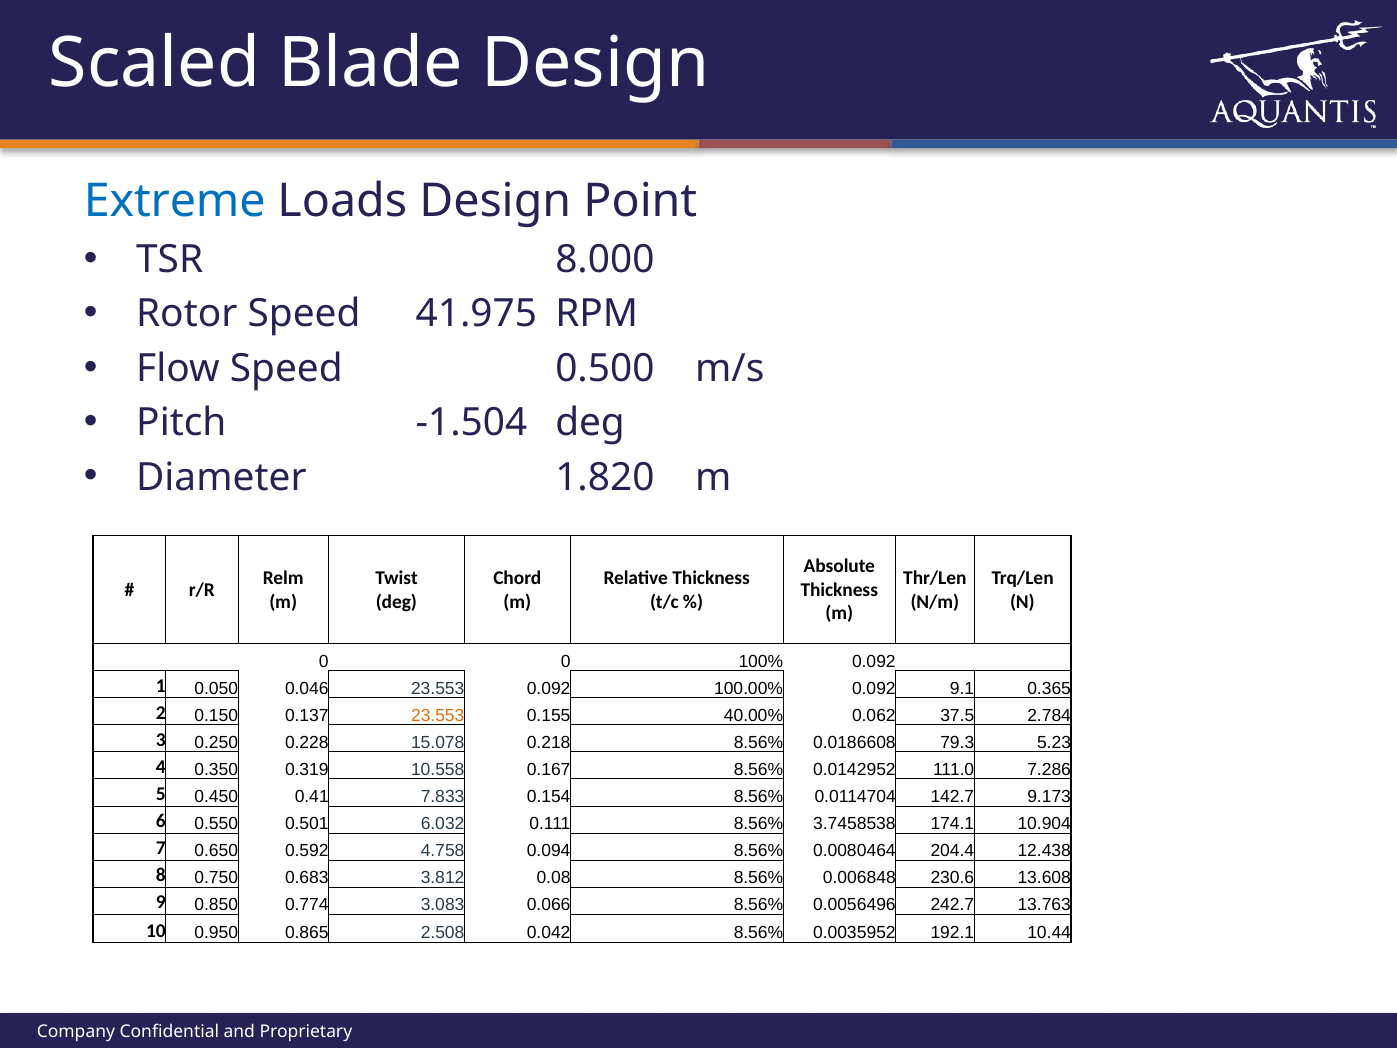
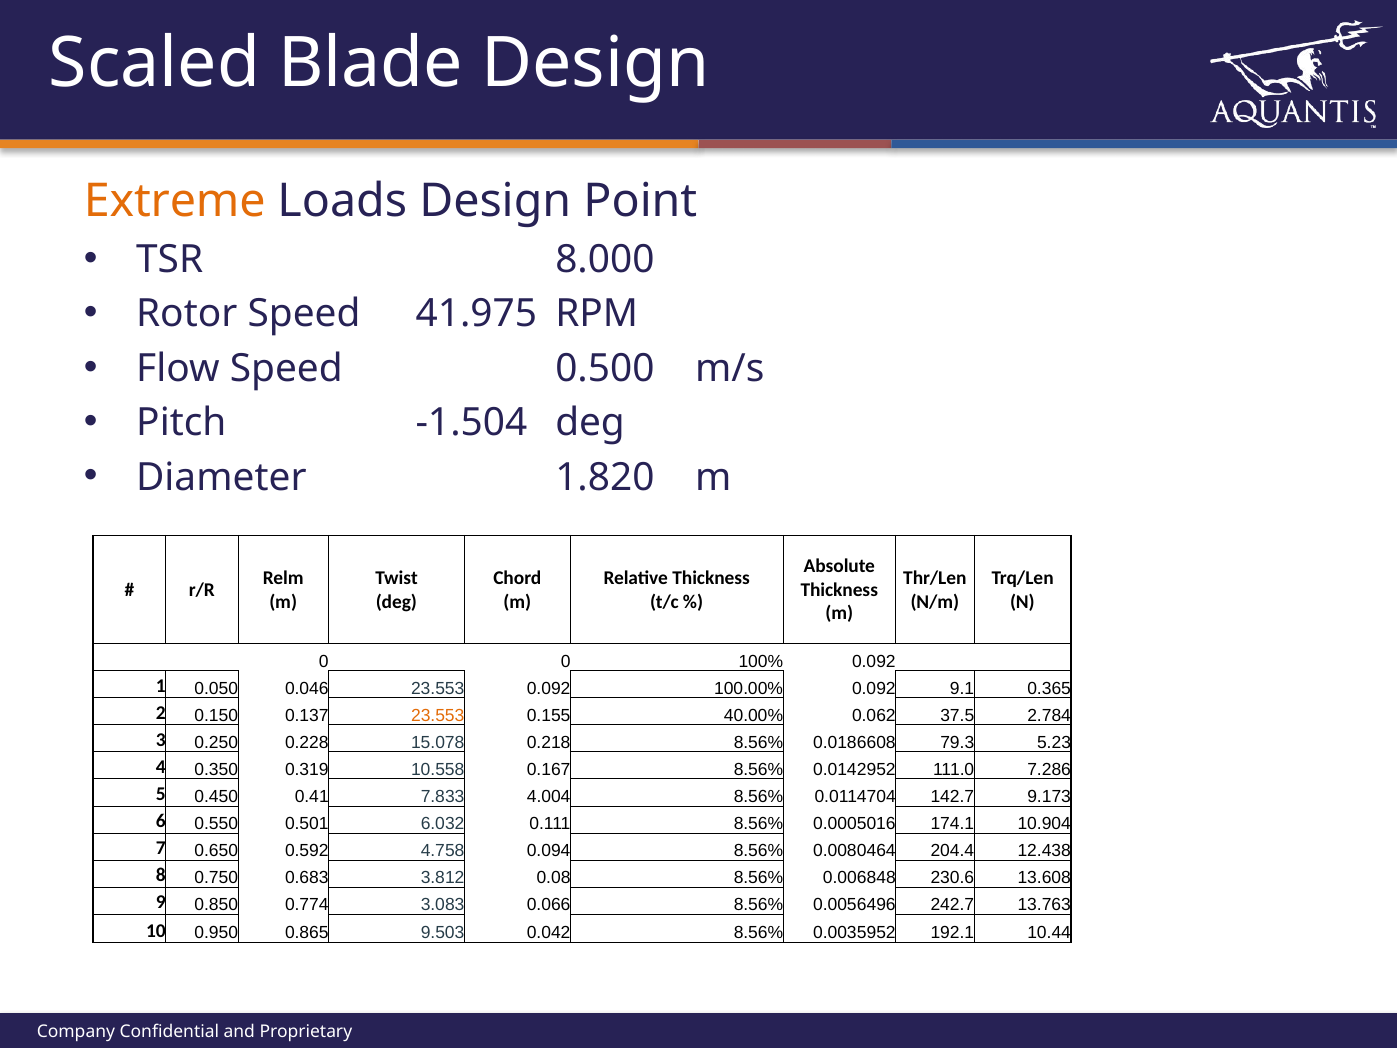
Extreme colour: blue -> orange
0.154: 0.154 -> 4.004
3.7458538: 3.7458538 -> 0.0005016
2.508: 2.508 -> 9.503
